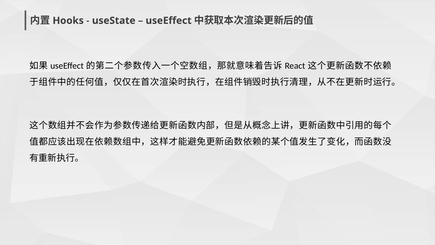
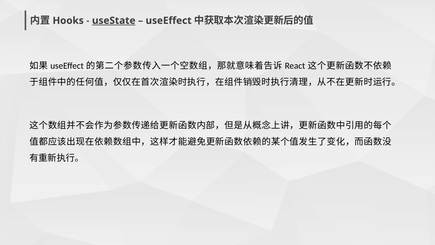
useState underline: none -> present
